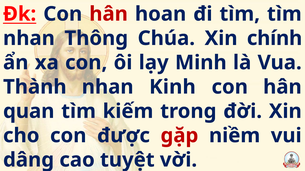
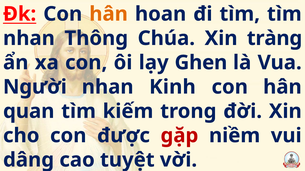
hân at (109, 14) colour: red -> orange
chính: chính -> tràng
Minh: Minh -> Ghen
Thành: Thành -> Người
